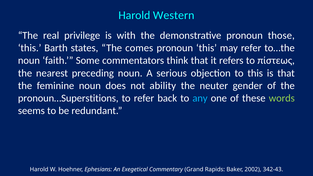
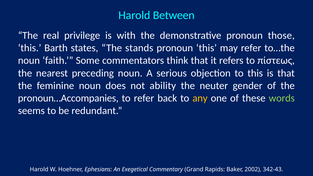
Western: Western -> Between
comes: comes -> stands
pronoun…Superstitions: pronoun…Superstitions -> pronoun…Accompanies
any colour: light blue -> yellow
